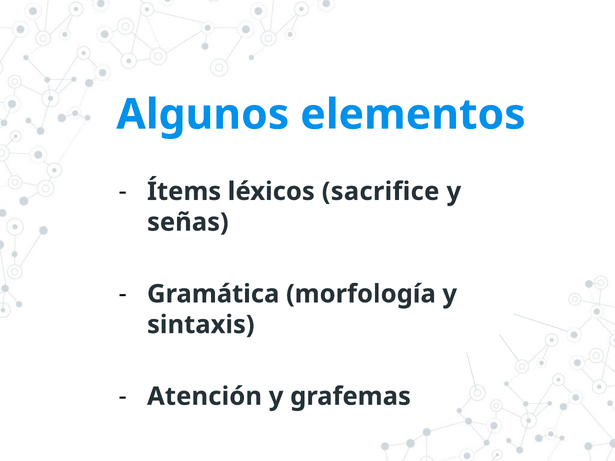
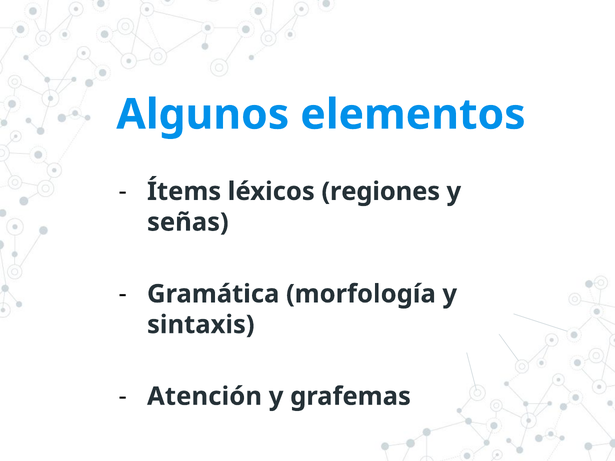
sacrifice: sacrifice -> regiones
